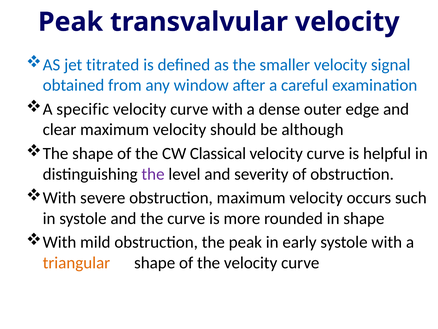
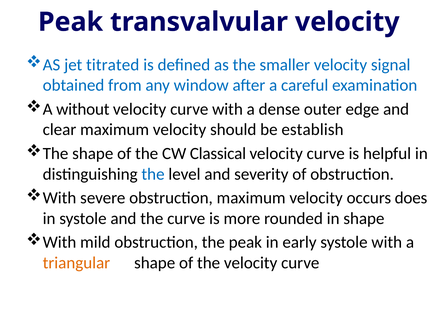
specific: specific -> without
although: although -> establish
the at (153, 174) colour: purple -> blue
such: such -> does
